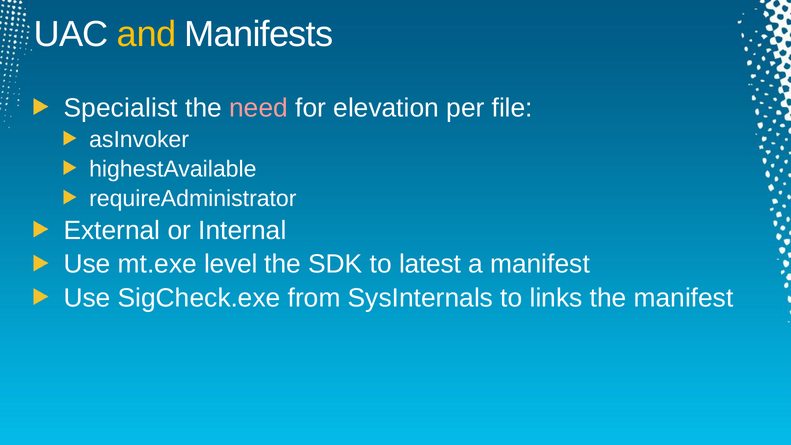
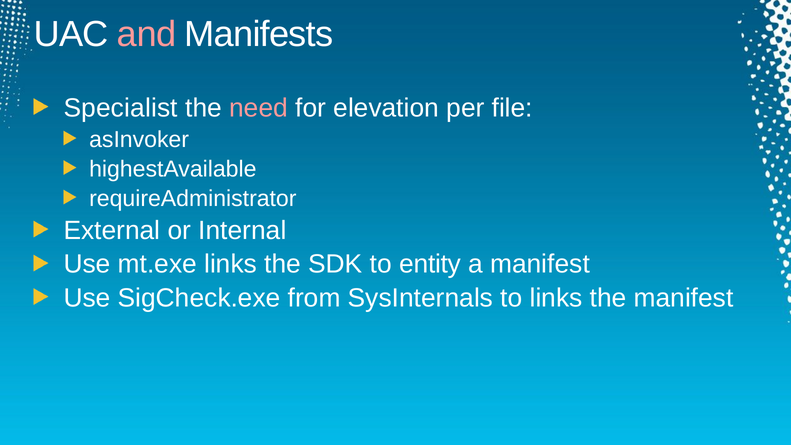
and colour: yellow -> pink
mt.exe level: level -> links
latest: latest -> entity
